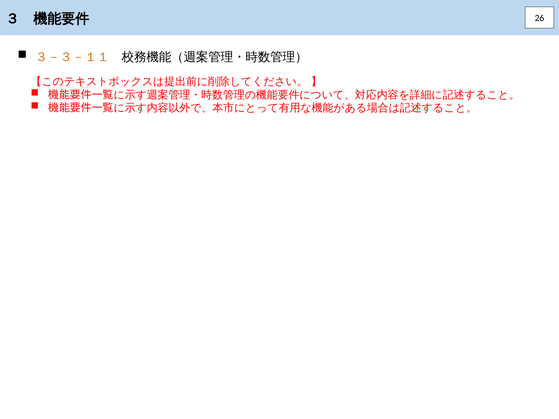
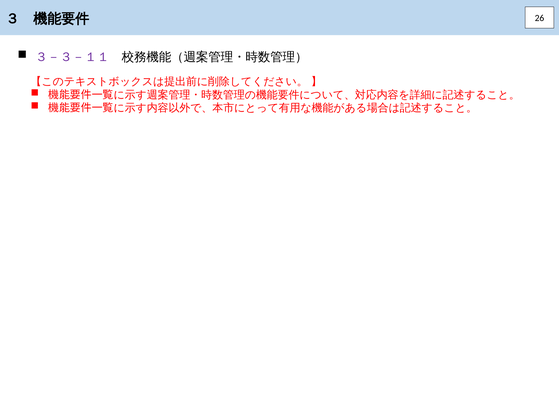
３－３－１１ colour: orange -> purple
